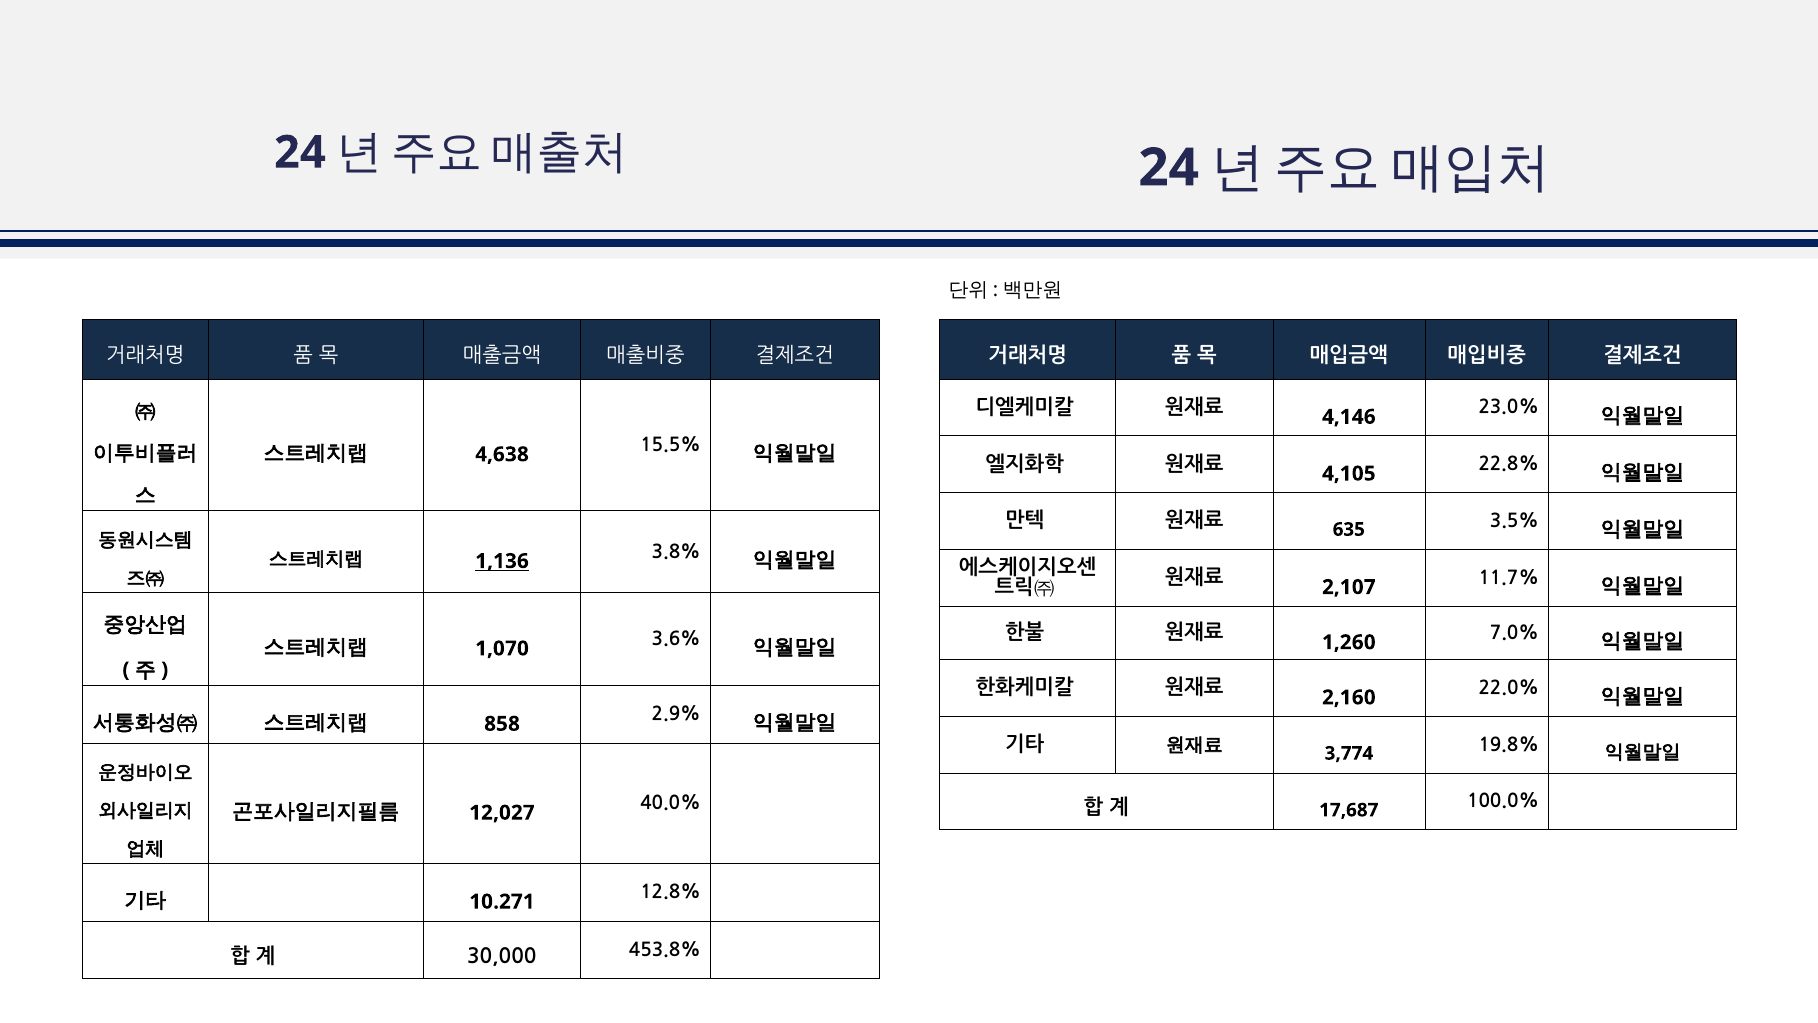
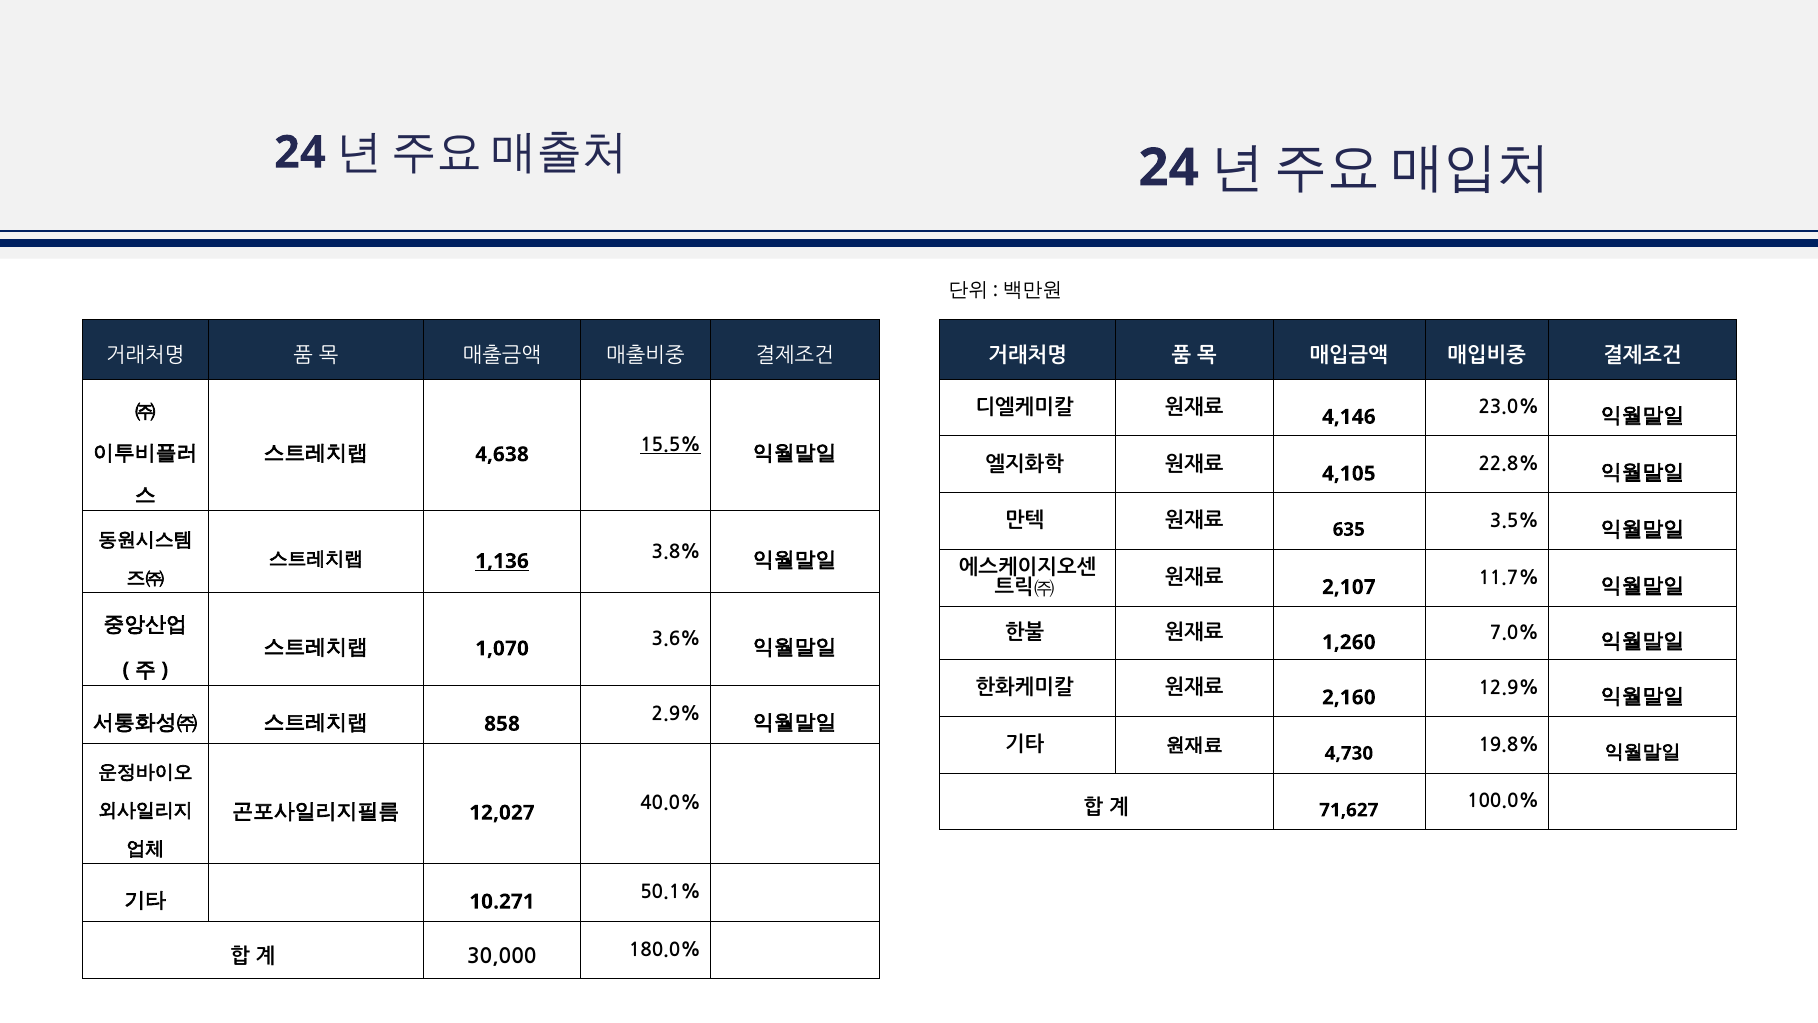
15.5% underline: none -> present
22.0%: 22.0% -> 12.9%
3,774: 3,774 -> 4,730
17,687: 17,687 -> 71,627
12.8%: 12.8% -> 50.1%
453.8%: 453.8% -> 180.0%
